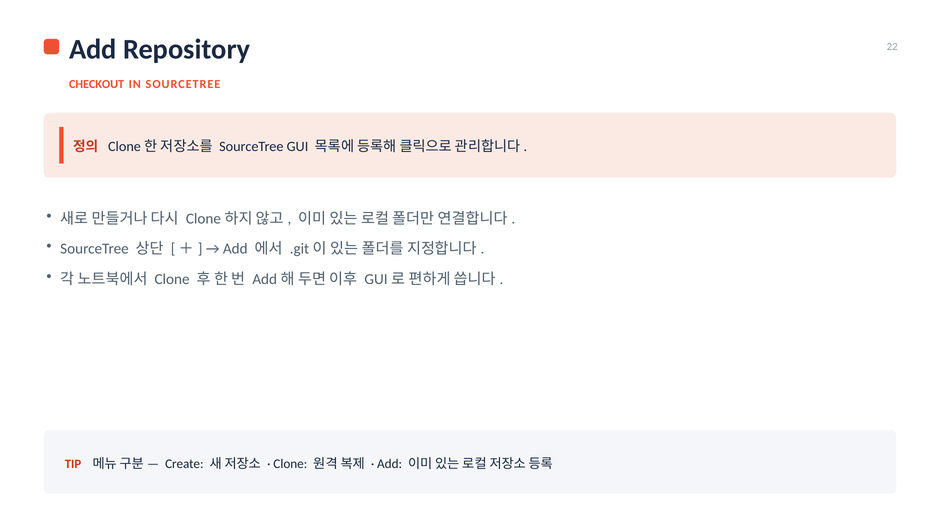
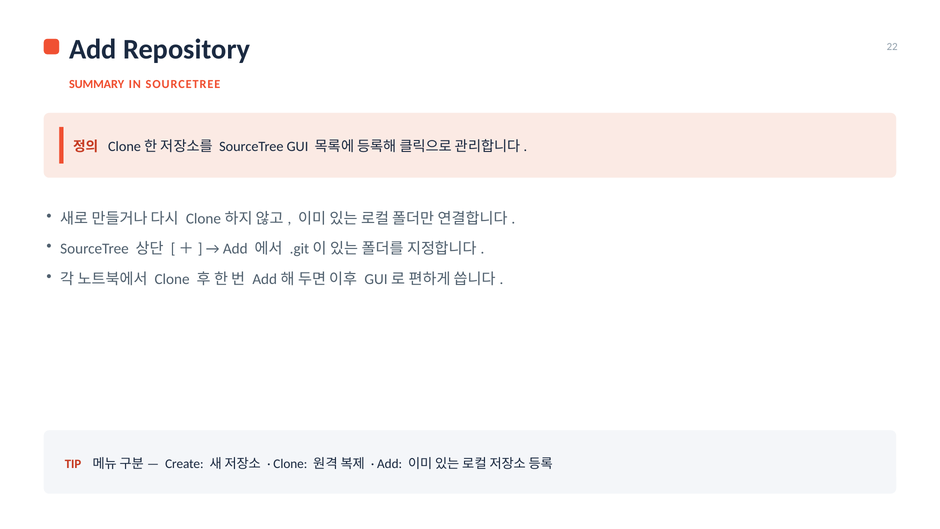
CHECKOUT: CHECKOUT -> SUMMARY
